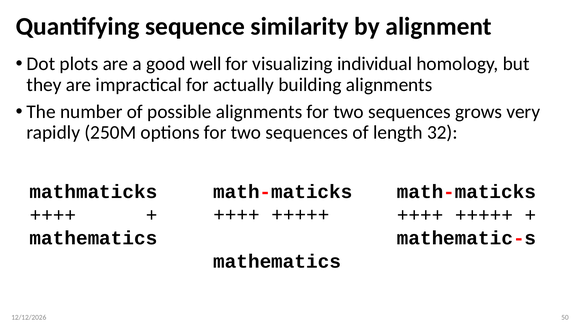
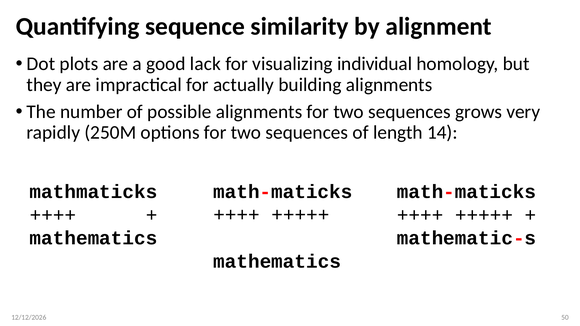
well: well -> lack
32: 32 -> 14
